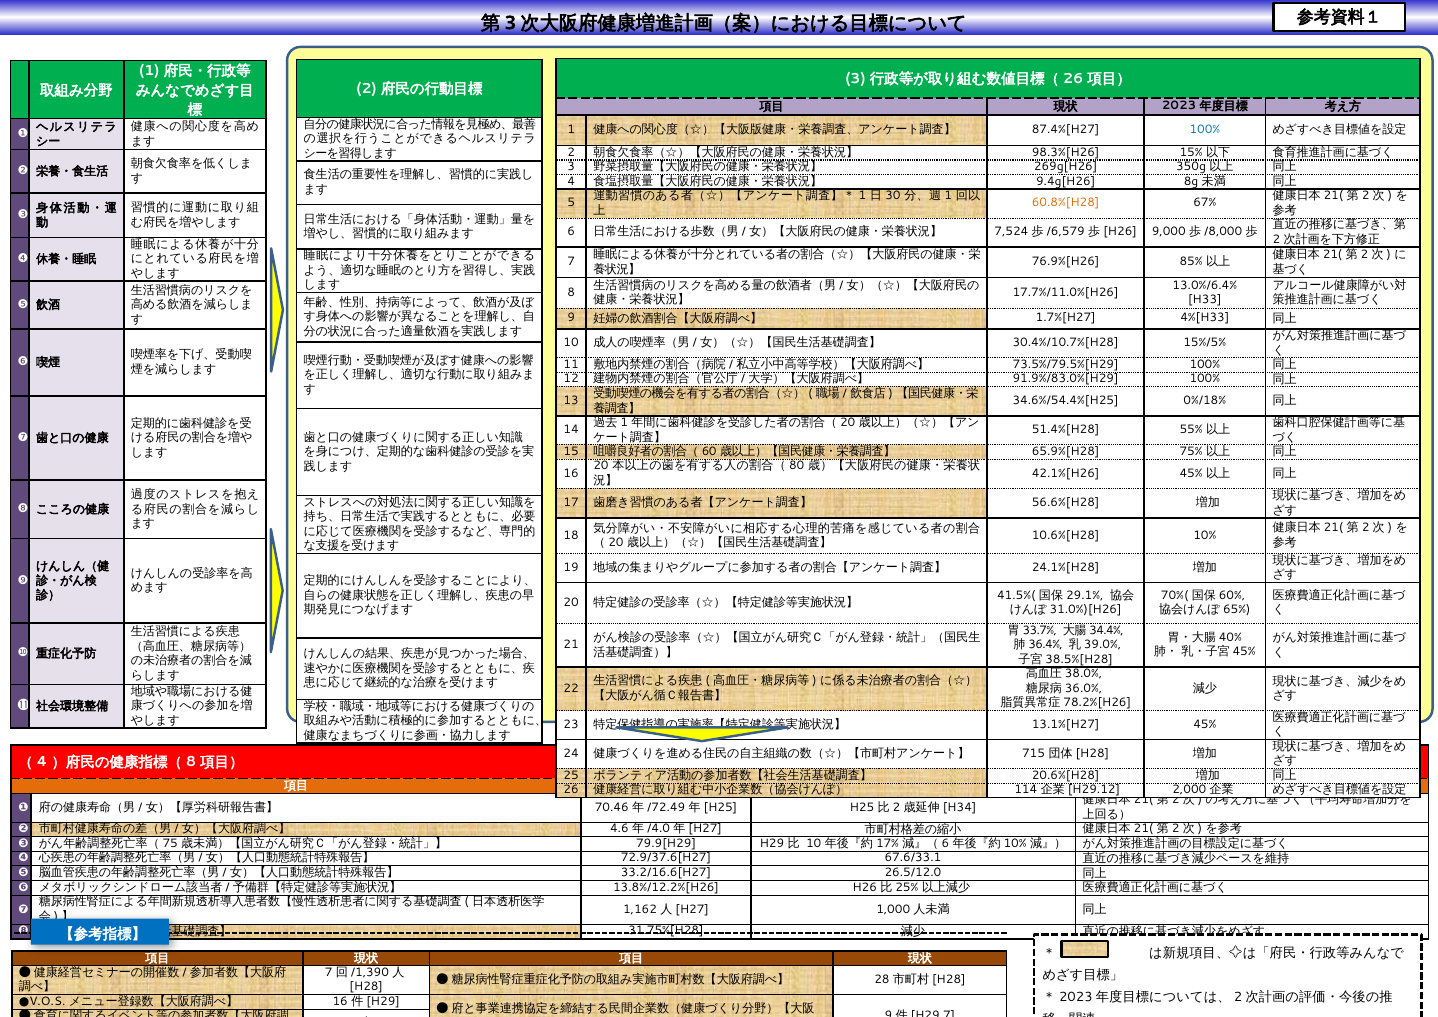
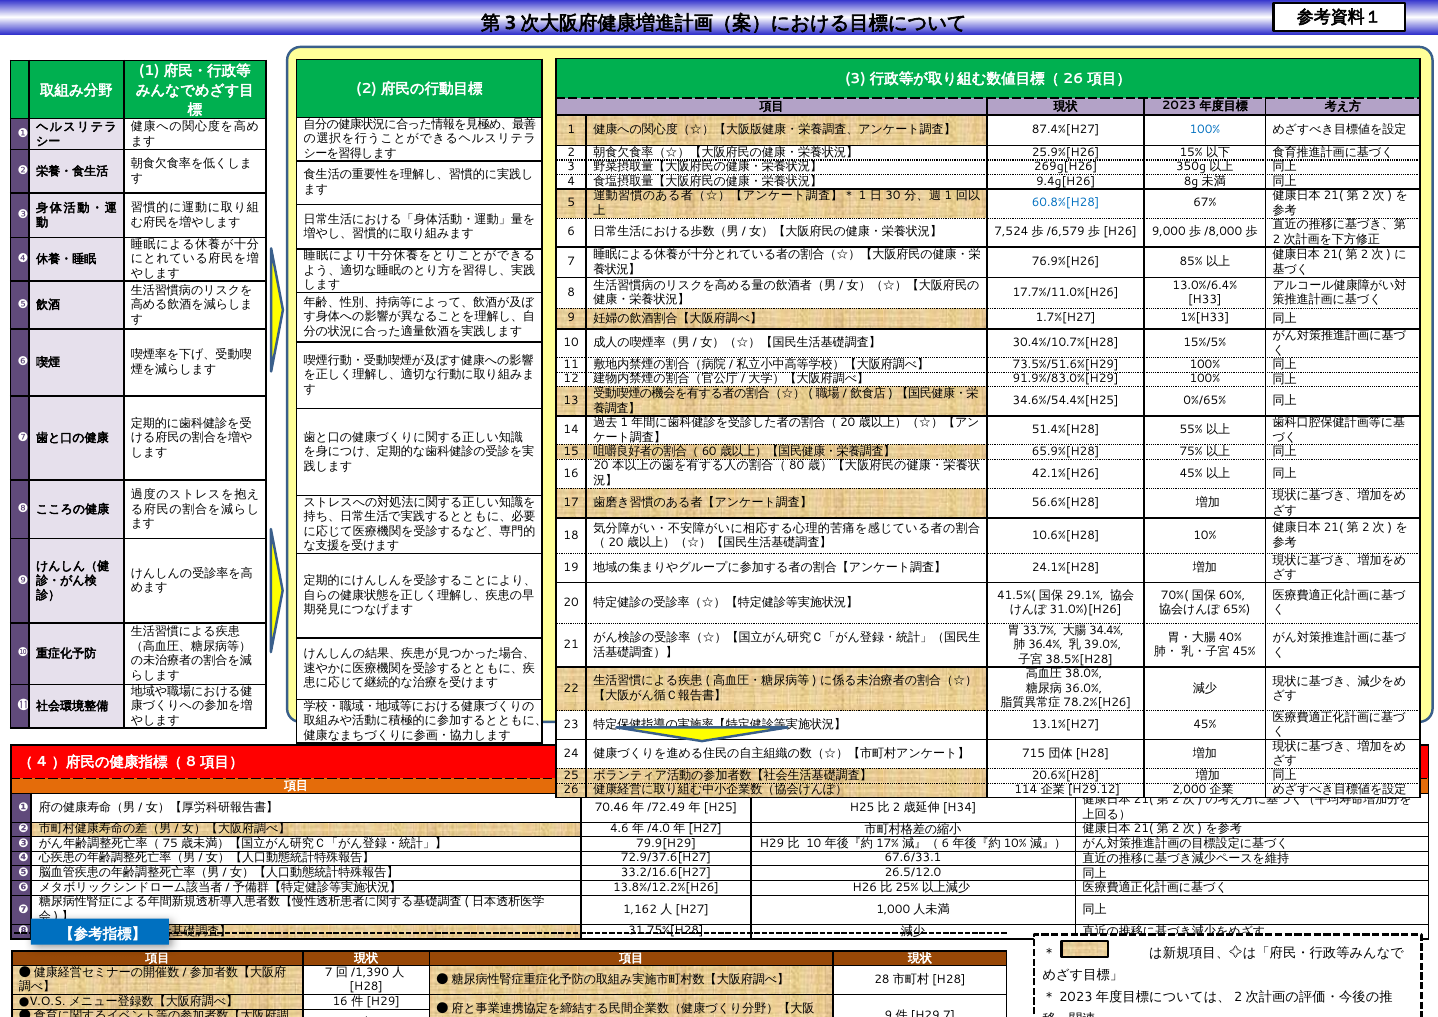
98.3%[H26: 98.3%[H26 -> 25.9%[H26
60.8%[H28 colour: orange -> blue
4%[H33: 4%[H33 -> 1%[H33
73.5%/79.5%[H29: 73.5%/79.5%[H29 -> 73.5%/51.6%[H29
0%/18%: 0%/18% -> 0%/65%
